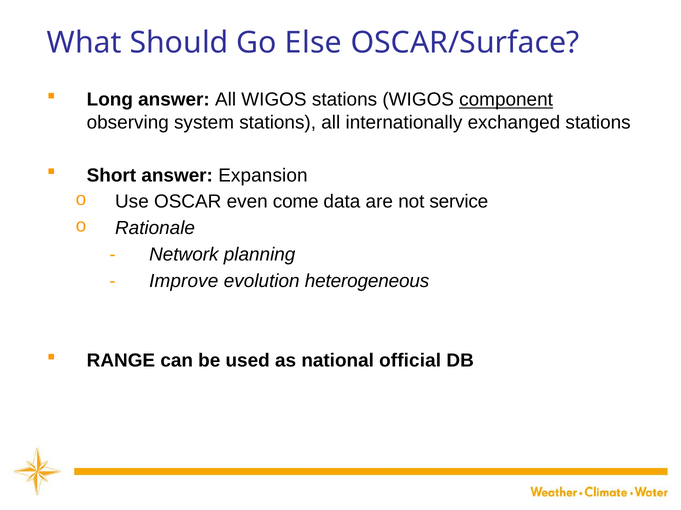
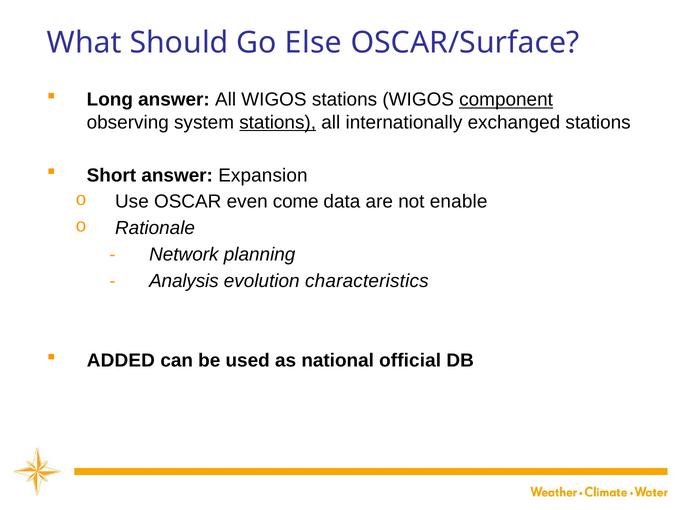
stations at (278, 123) underline: none -> present
service: service -> enable
Improve: Improve -> Analysis
heterogeneous: heterogeneous -> characteristics
RANGE: RANGE -> ADDED
